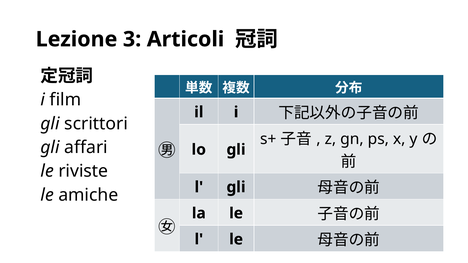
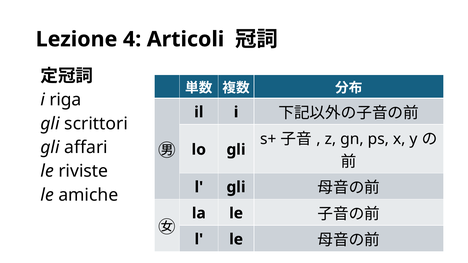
3: 3 -> 4
film: film -> riga
